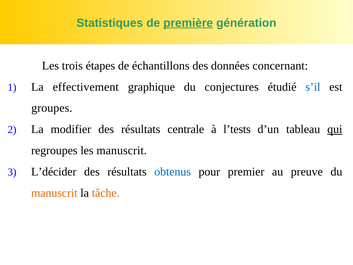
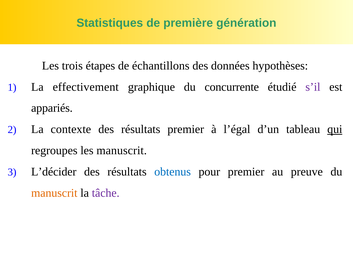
première underline: present -> none
concernant: concernant -> hypothèses
conjectures: conjectures -> concurrente
s’il colour: blue -> purple
groupes: groupes -> appariés
modifier: modifier -> contexte
résultats centrale: centrale -> premier
l’tests: l’tests -> l’égal
tâche colour: orange -> purple
